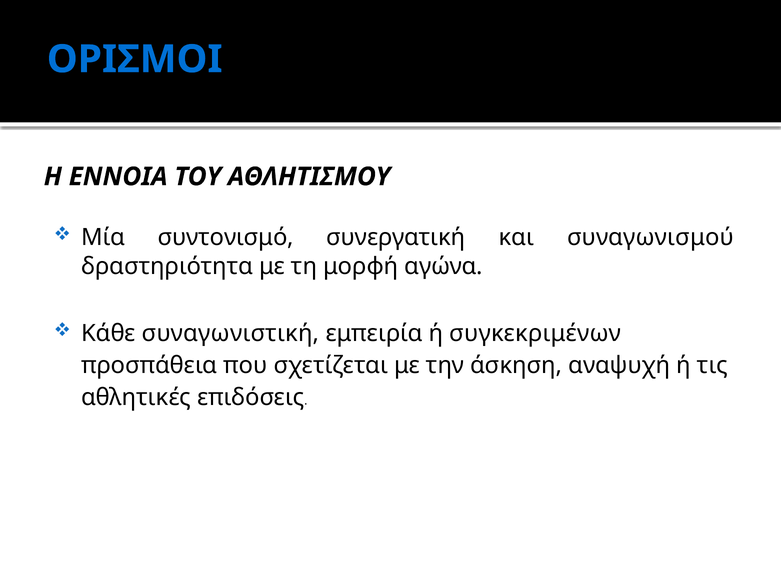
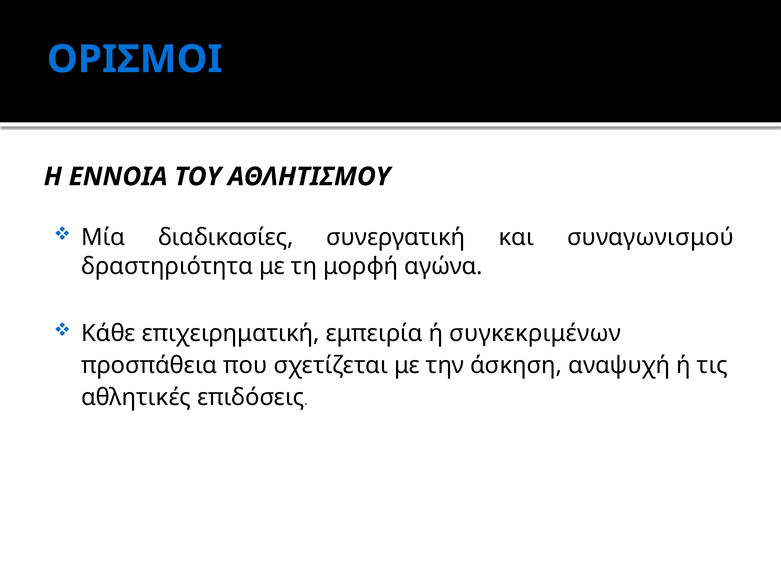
συντονισμό: συντονισμό -> διαδικασίες
συναγωνιστική: συναγωνιστική -> επιχειρηματική
